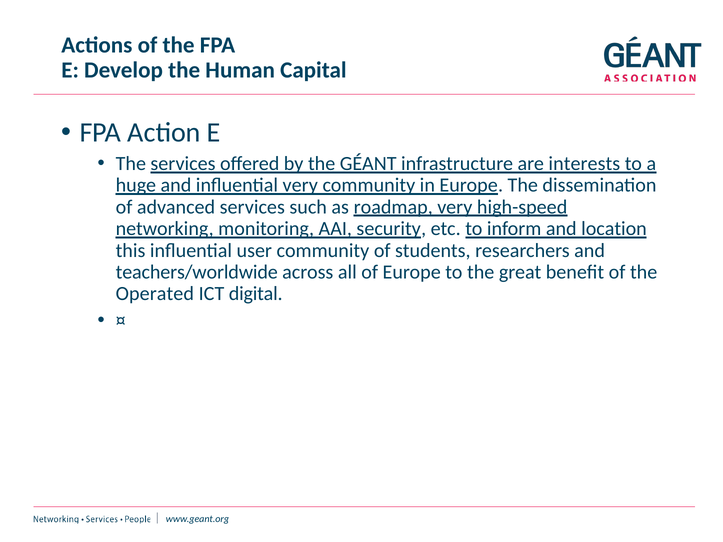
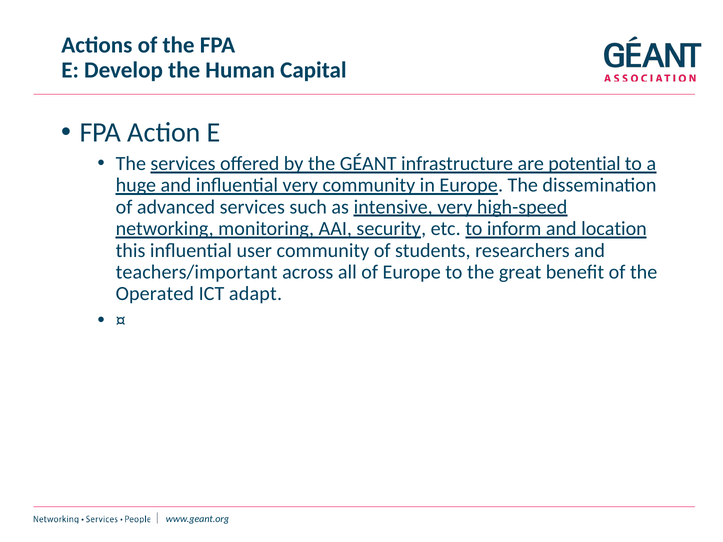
interests: interests -> potential
roadmap: roadmap -> intensive
teachers/worldwide: teachers/worldwide -> teachers/important
digital: digital -> adapt
